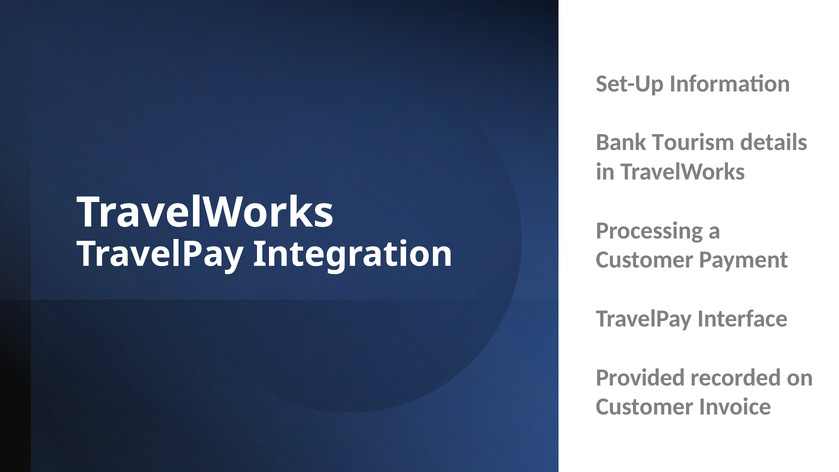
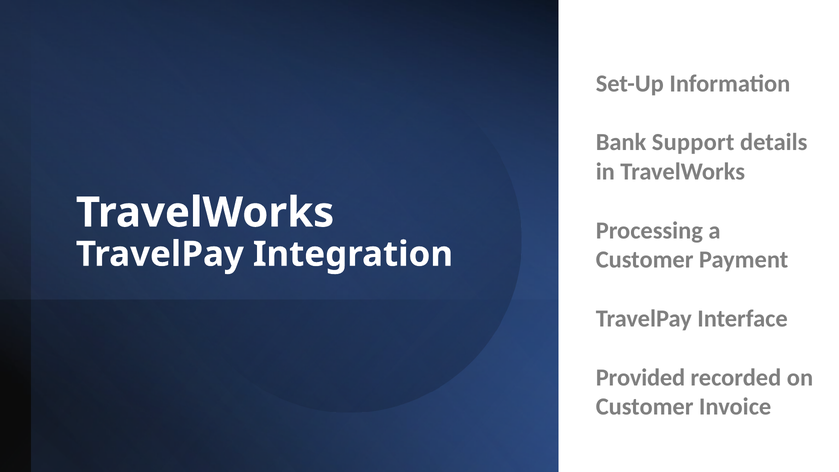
Tourism: Tourism -> Support
